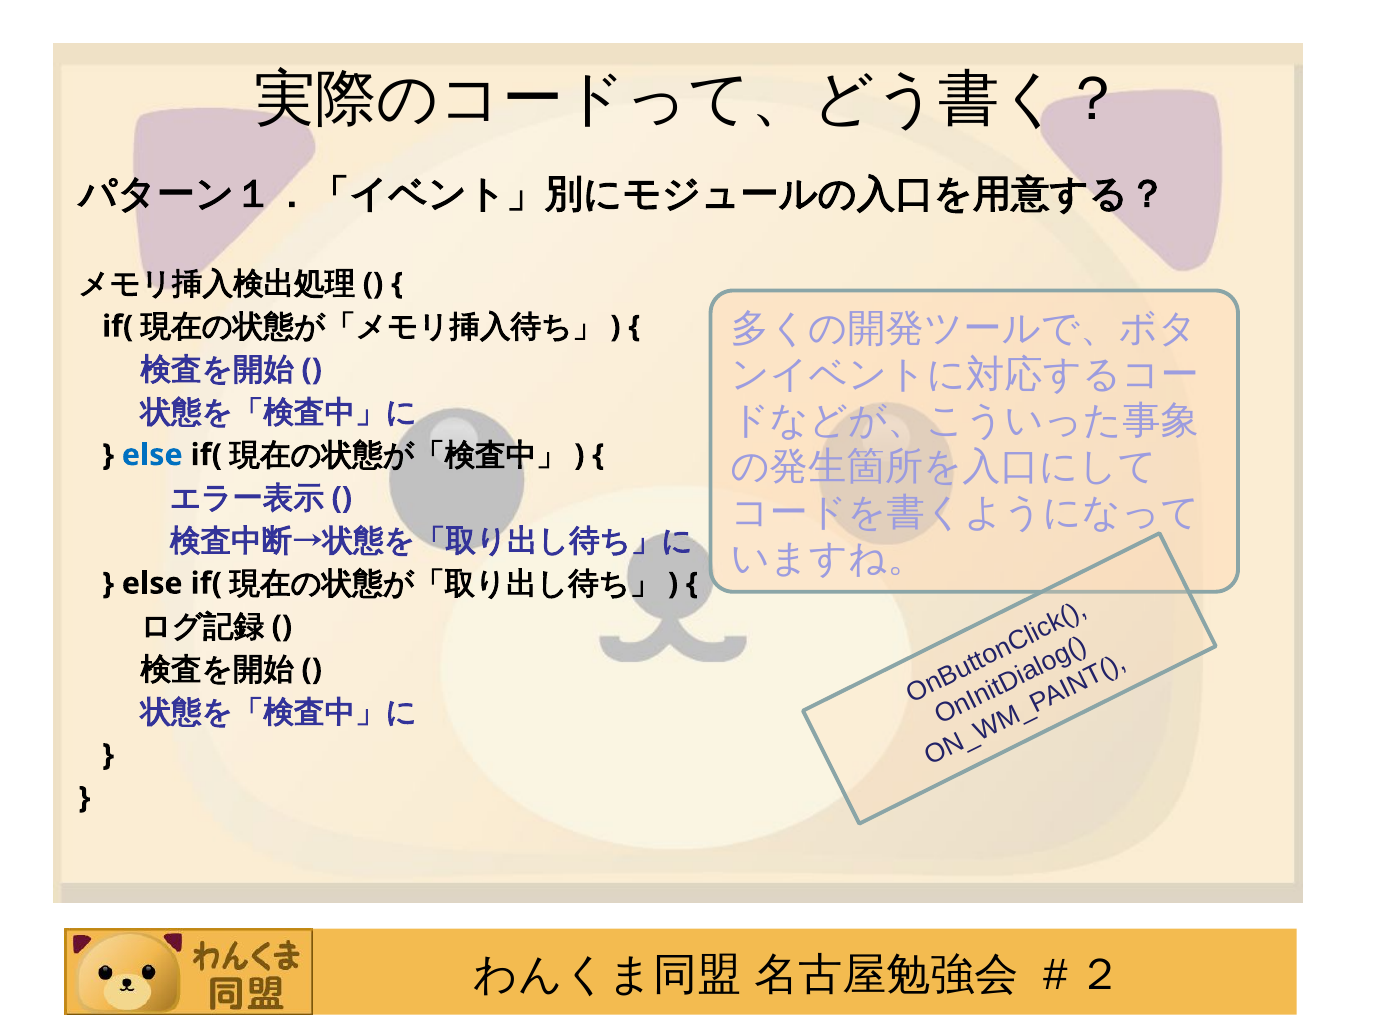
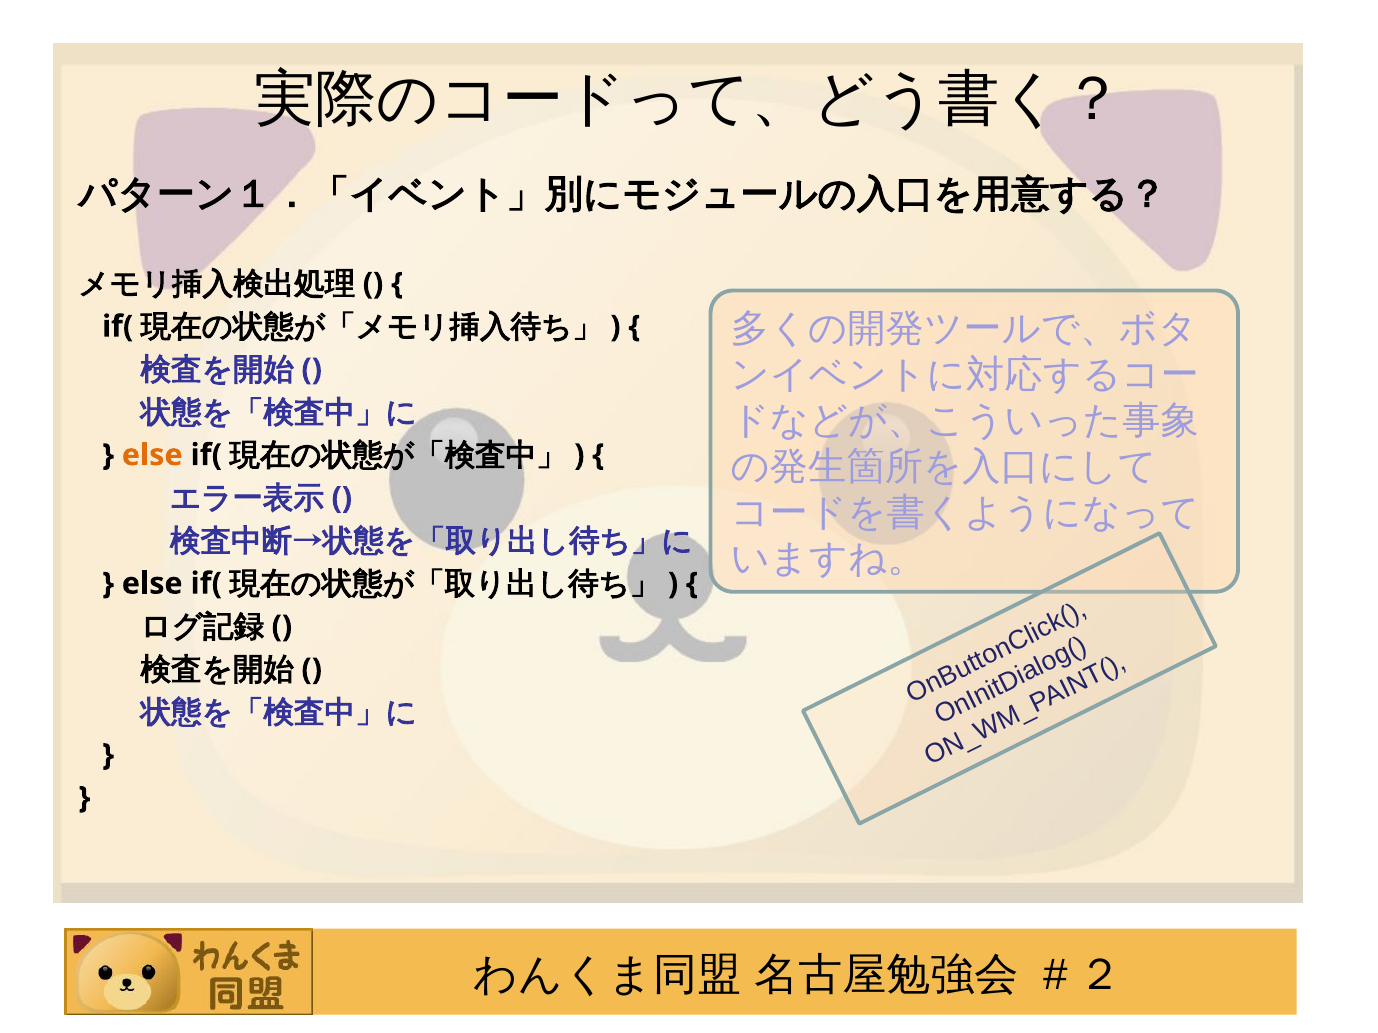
else at (152, 455) colour: blue -> orange
